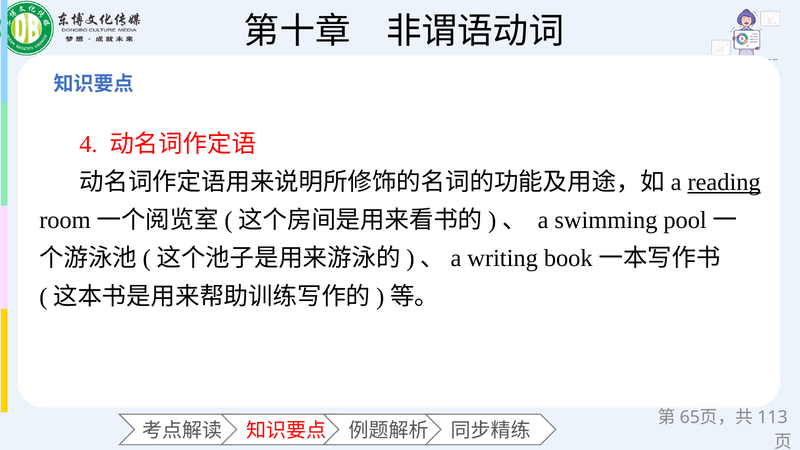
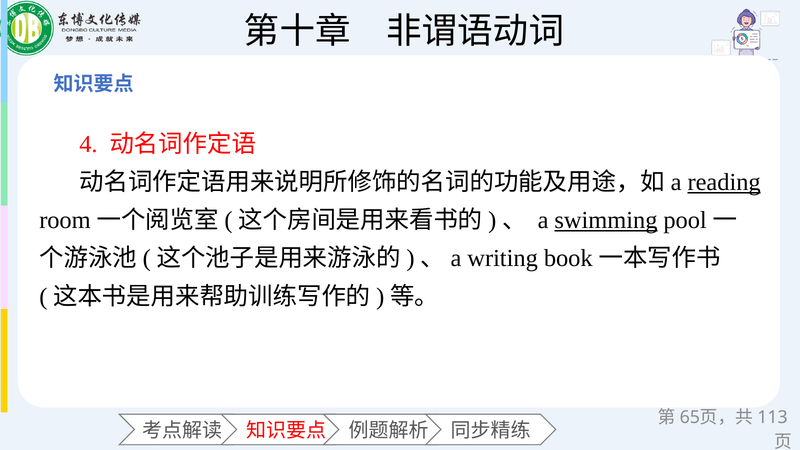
swimming underline: none -> present
